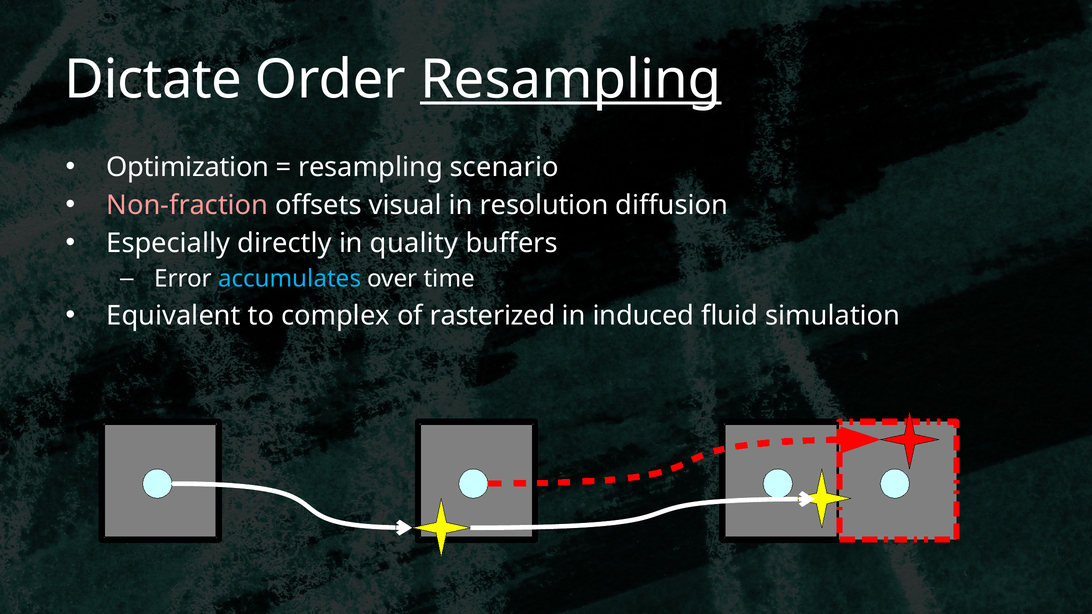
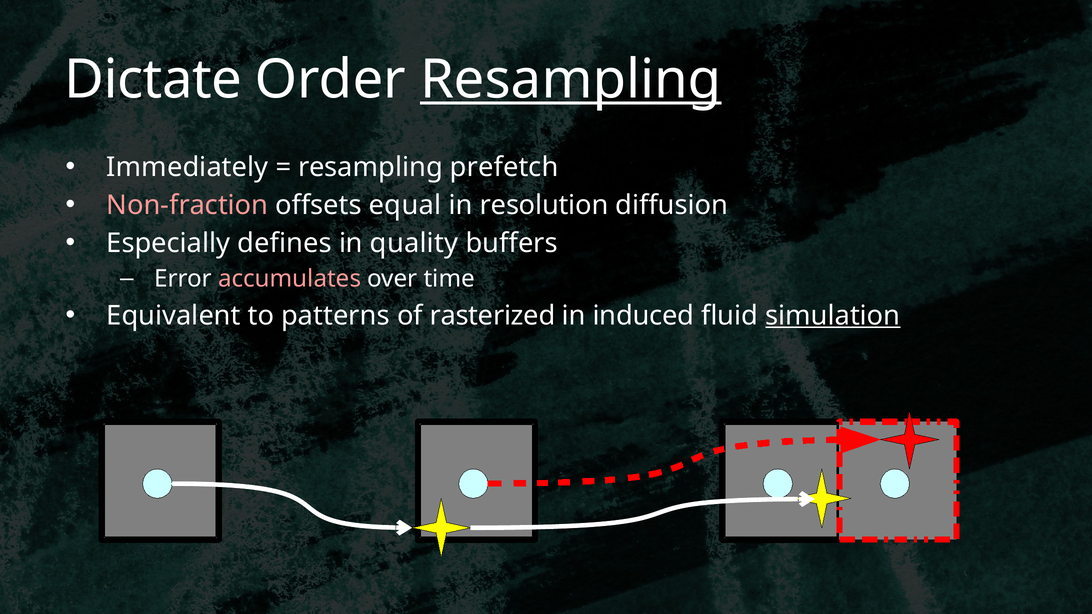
Optimization: Optimization -> Immediately
scenario: scenario -> prefetch
visual: visual -> equal
directly: directly -> defines
accumulates colour: light blue -> pink
complex: complex -> patterns
simulation underline: none -> present
